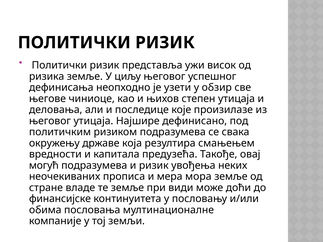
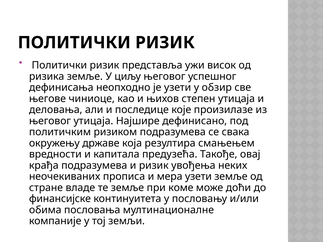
могућ: могућ -> крађа
мера мора: мора -> узети
види: види -> коме
